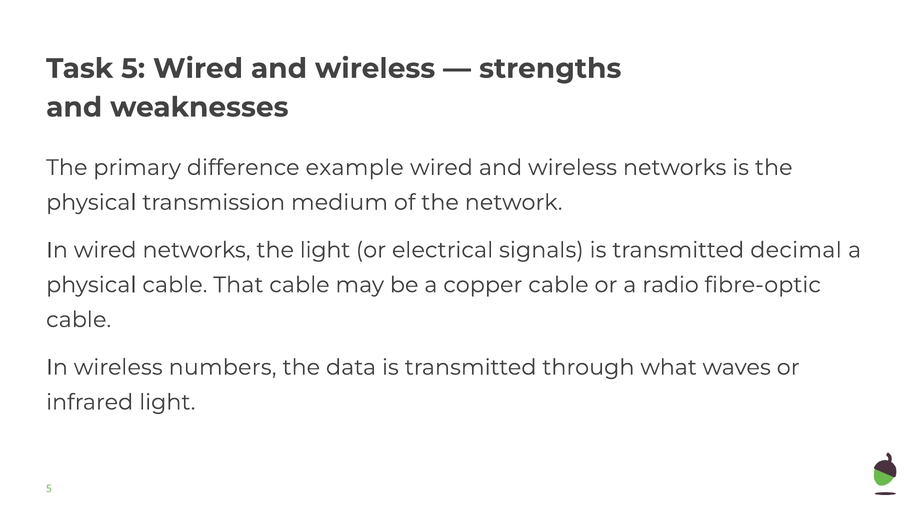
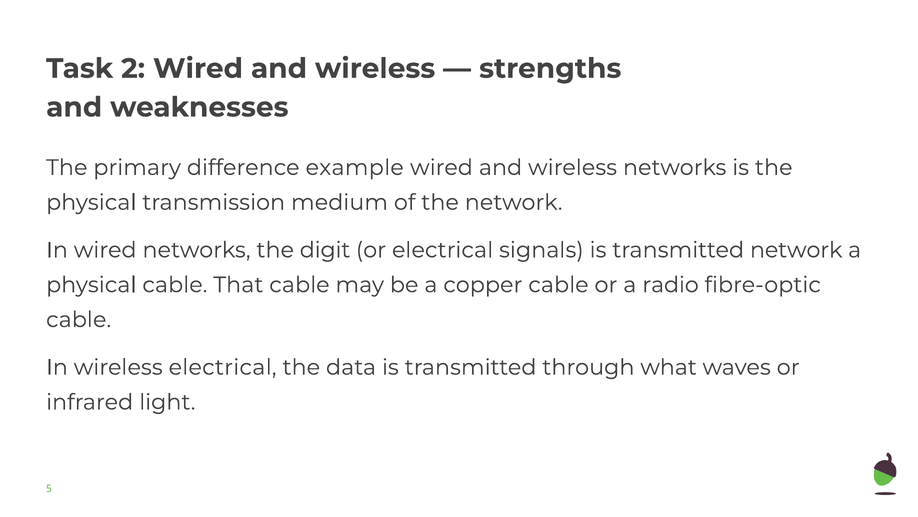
Task 5: 5 -> 2
the light: light -> digit
transmitted decimal: decimal -> network
wireless numbers: numbers -> electrical
